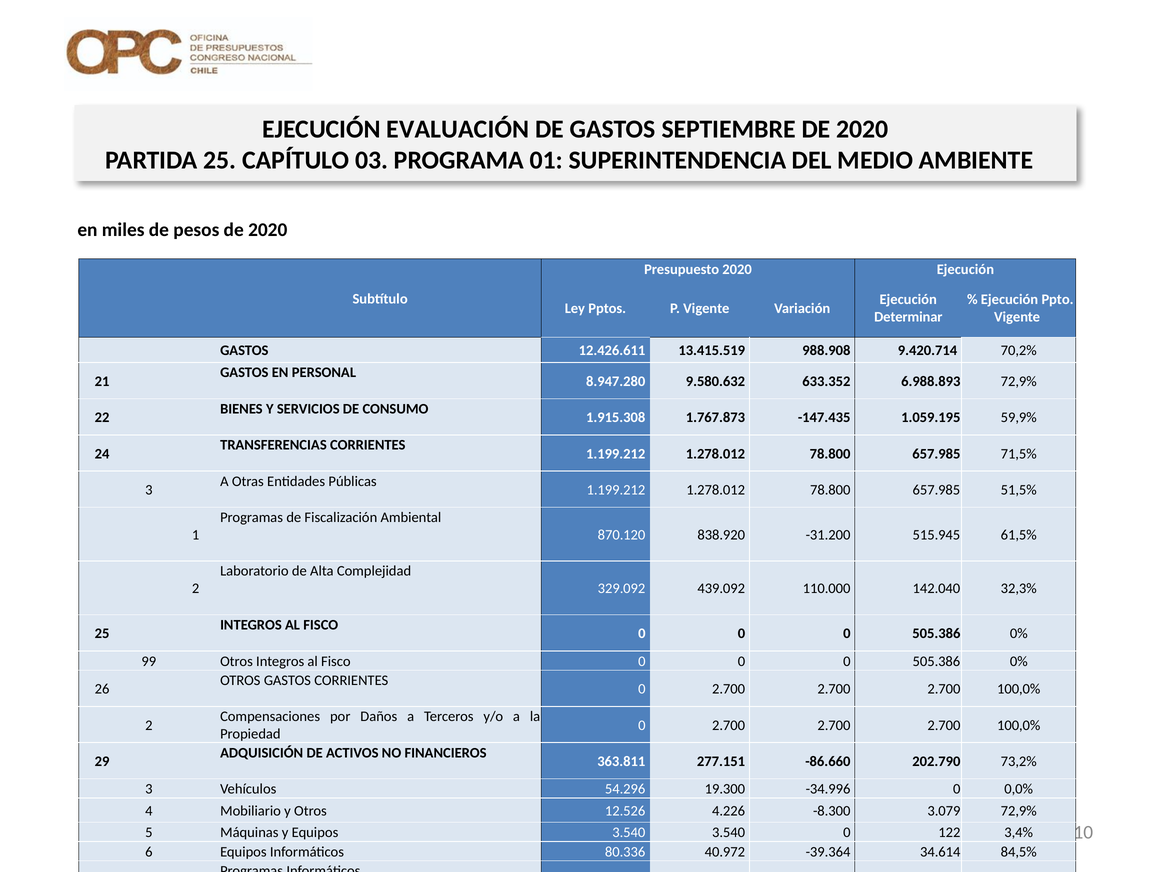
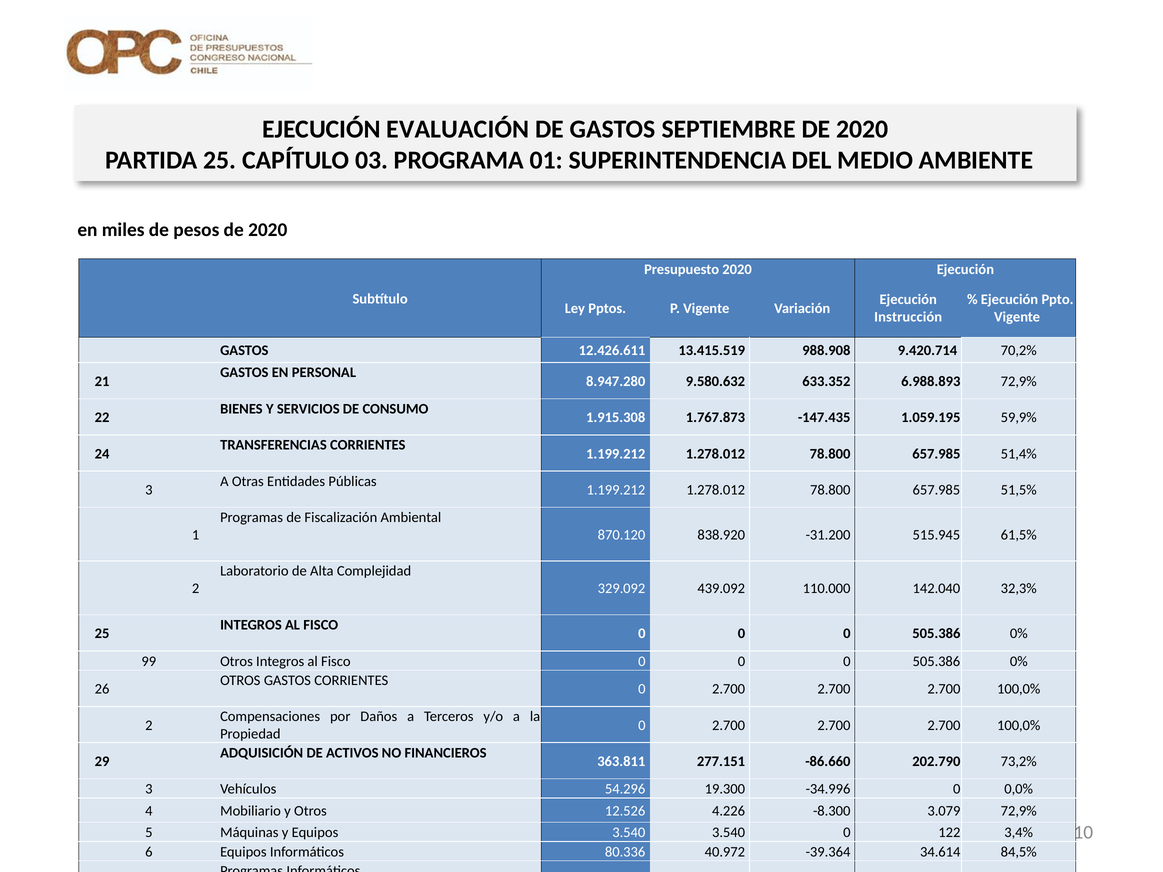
Determinar at (908, 317): Determinar -> Instrucción
71,5%: 71,5% -> 51,4%
